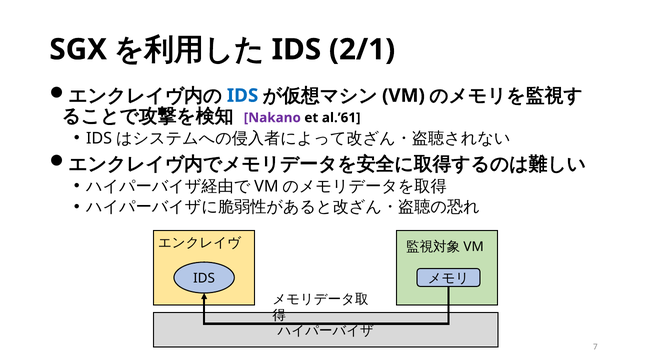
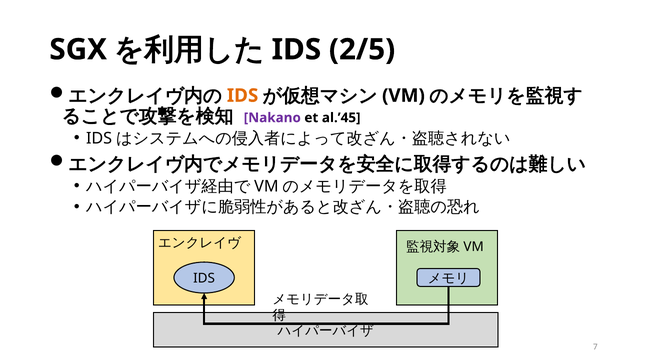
2/1: 2/1 -> 2/5
IDS at (243, 96) colour: blue -> orange
al.’61: al.’61 -> al.’45
